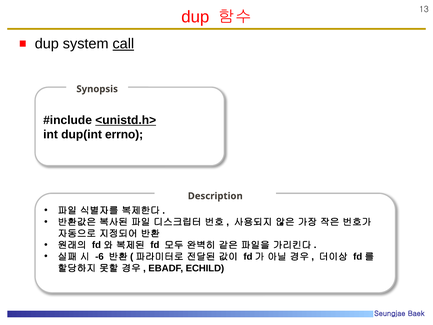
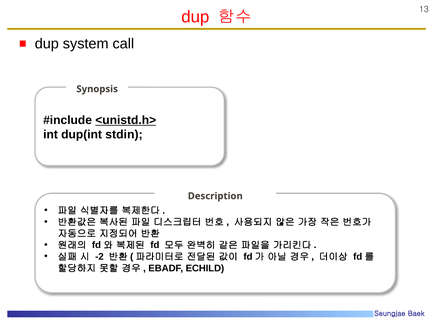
call underline: present -> none
errno: errno -> stdin
-6: -6 -> -2
